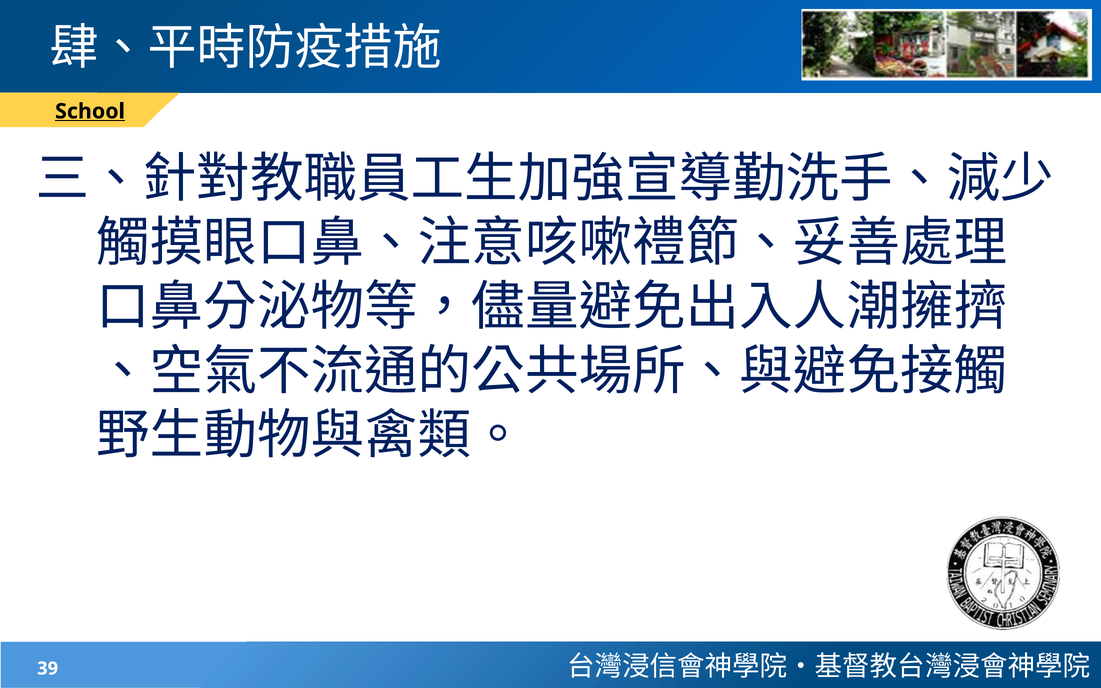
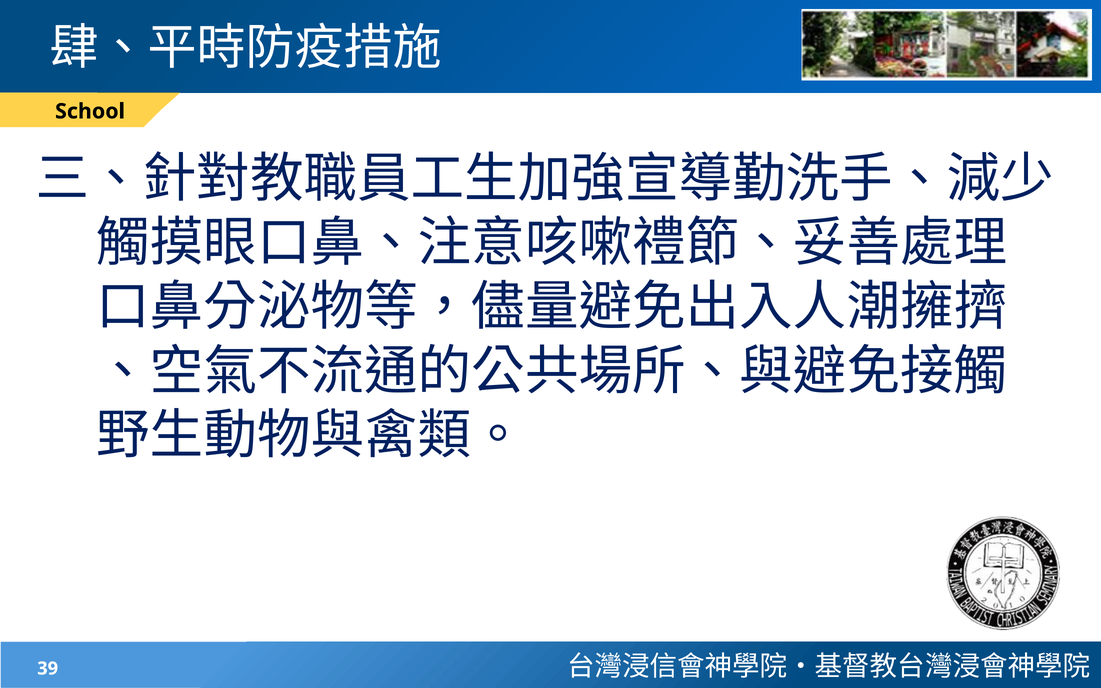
School underline: present -> none
